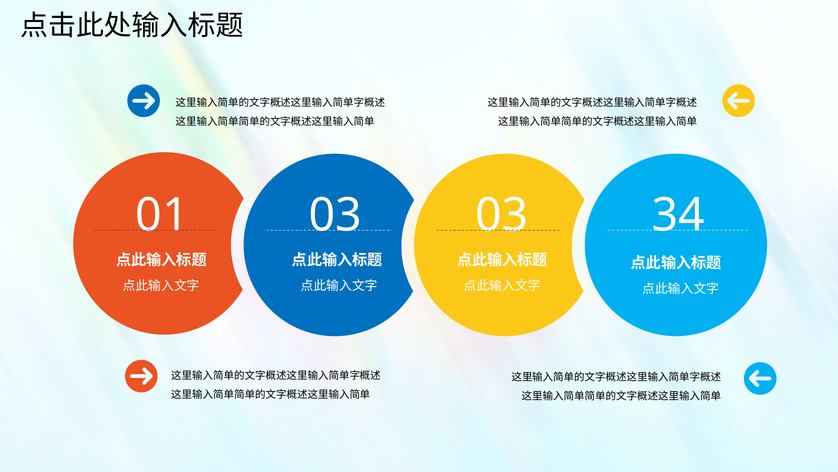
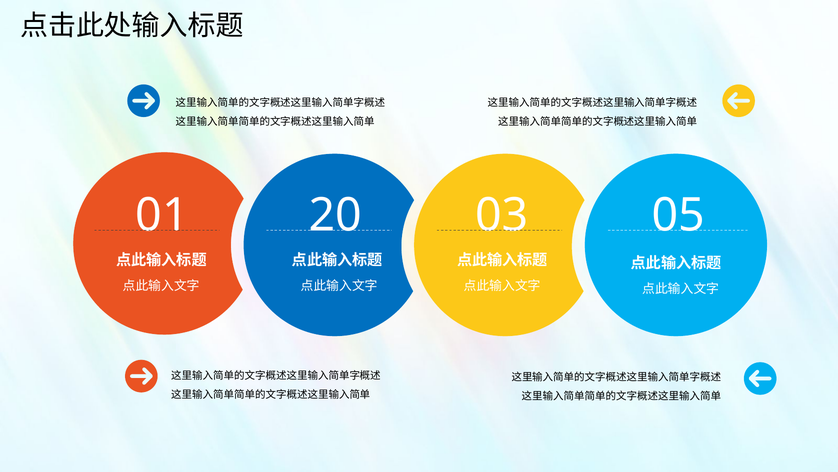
01 03: 03 -> 20
34: 34 -> 05
